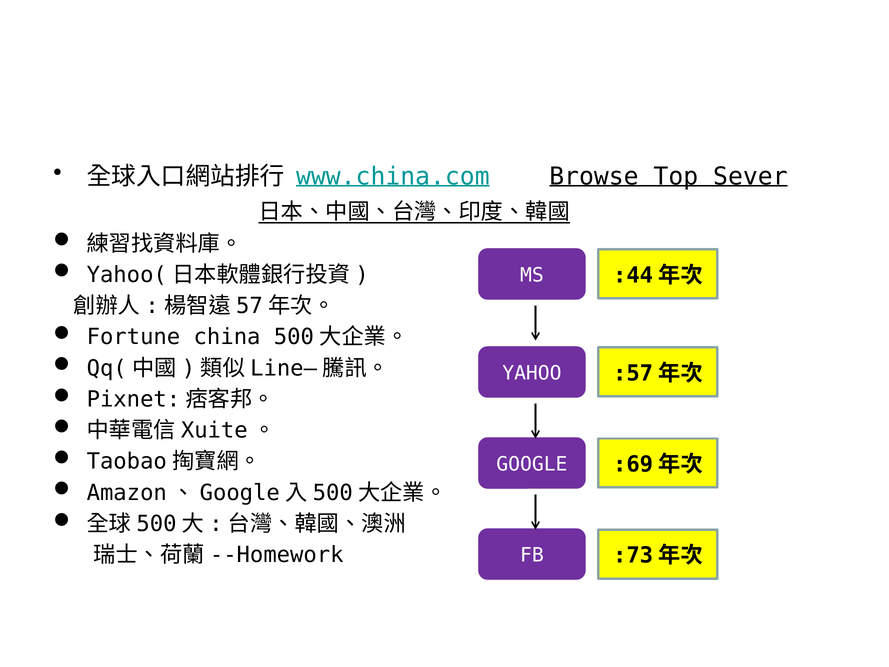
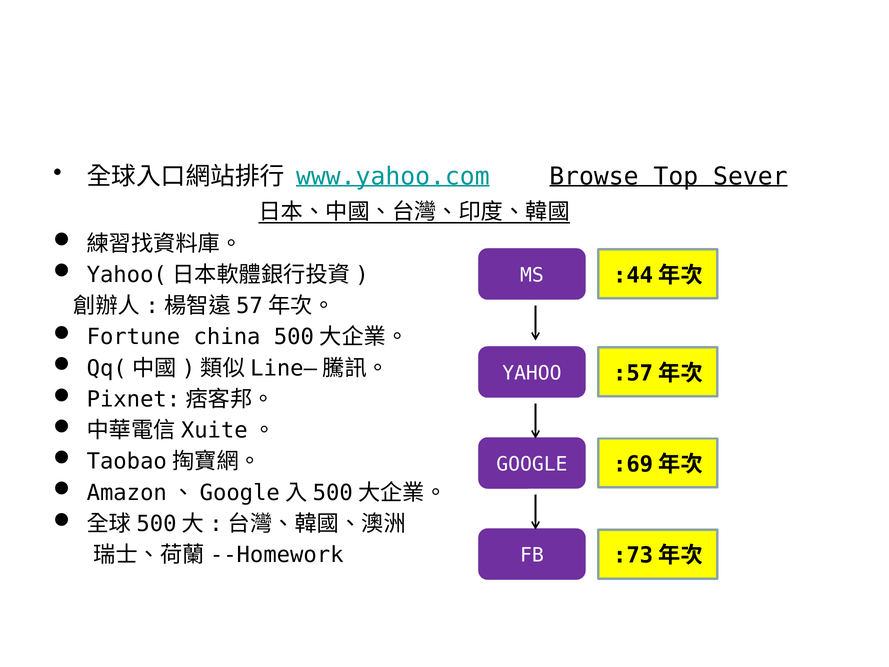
www.china.com: www.china.com -> www.yahoo.com
